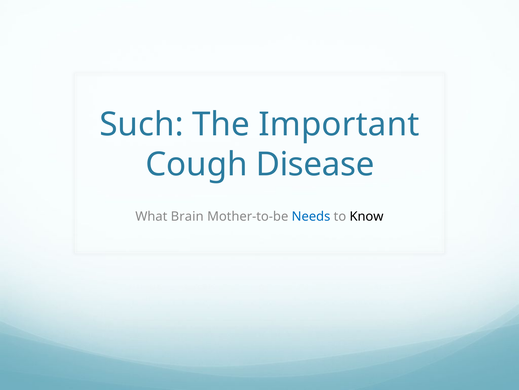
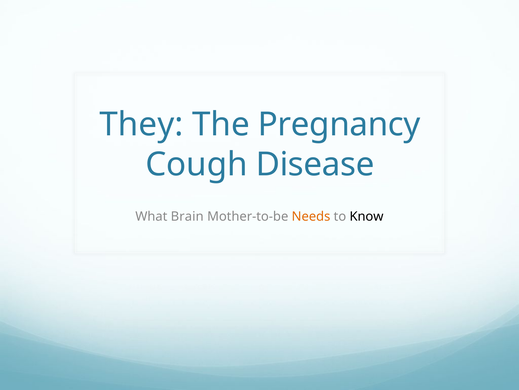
Such: Such -> They
Important: Important -> Pregnancy
Needs colour: blue -> orange
